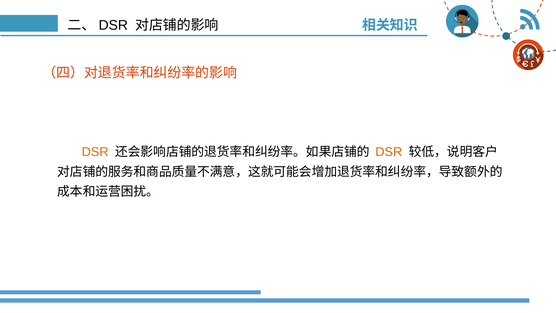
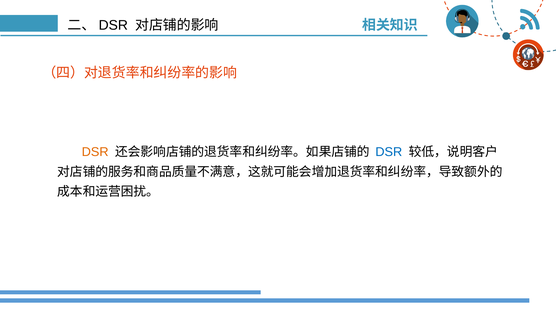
DSR at (389, 152) colour: orange -> blue
